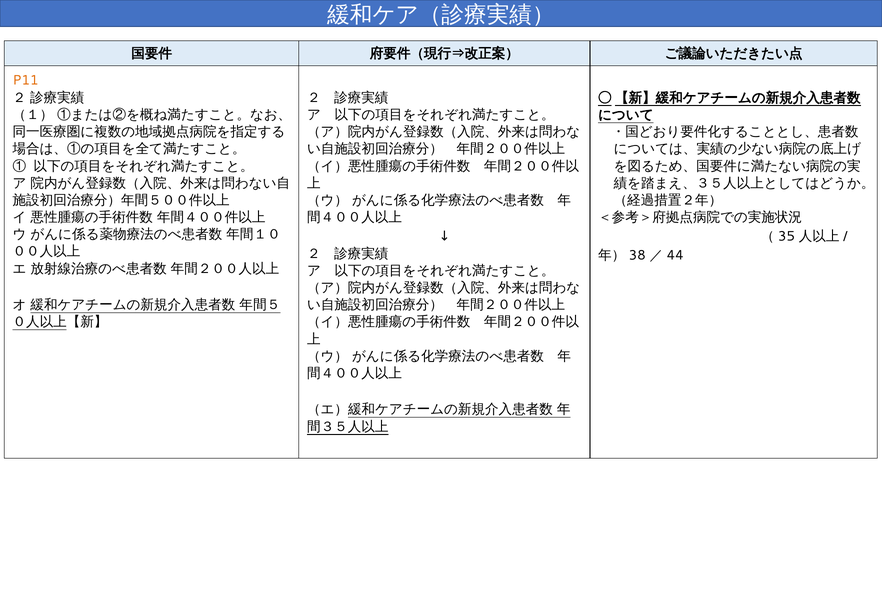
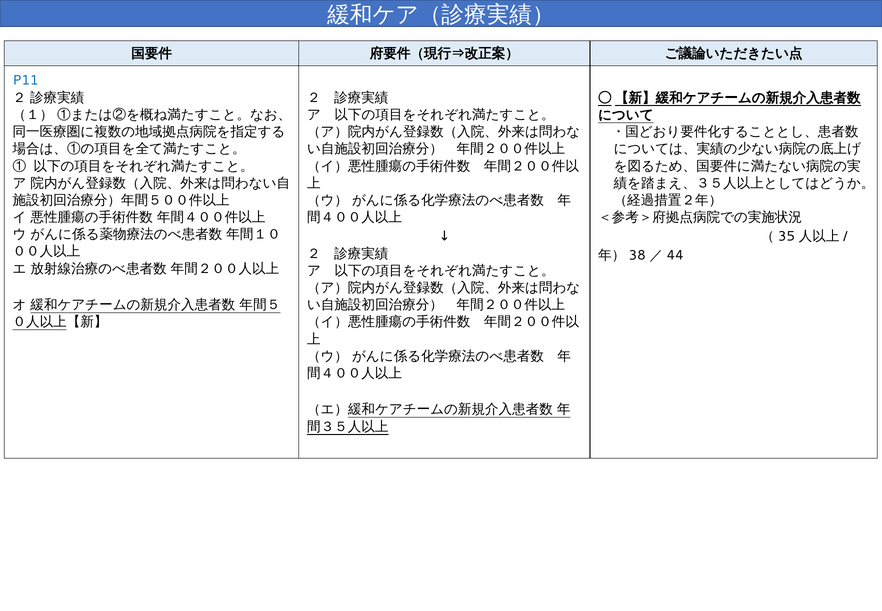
P11 colour: orange -> blue
